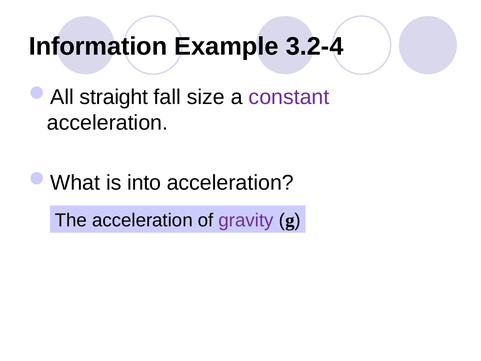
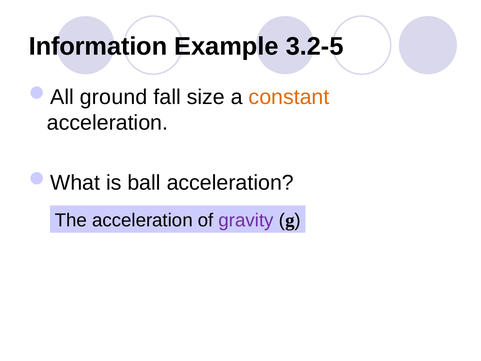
3.2-4: 3.2-4 -> 3.2-5
straight: straight -> ground
constant colour: purple -> orange
into: into -> ball
